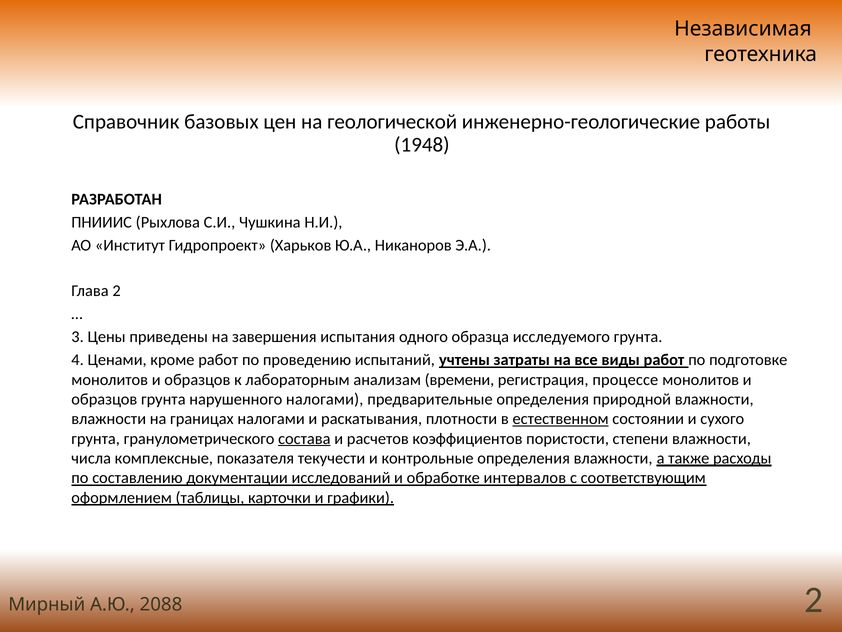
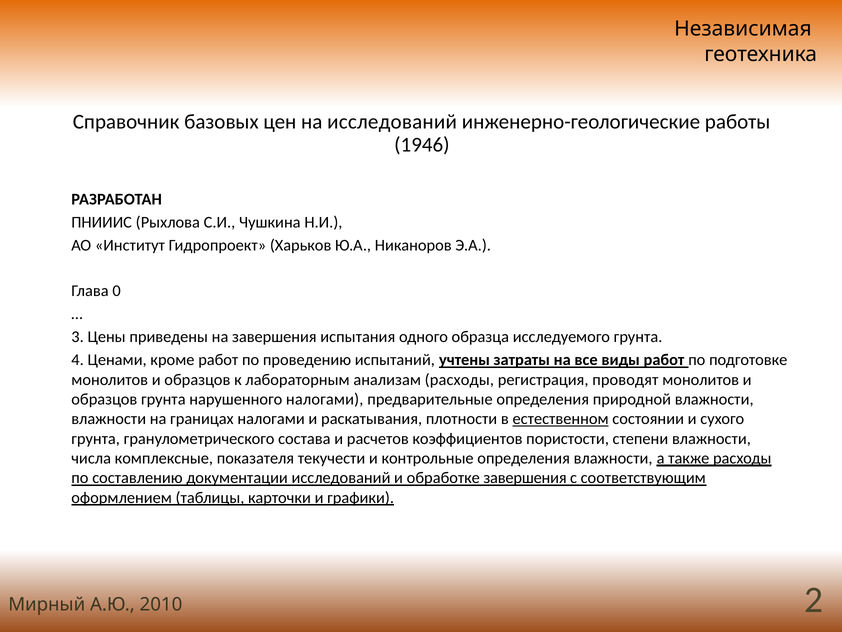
на геологической: геологической -> исследований
1948: 1948 -> 1946
Глава 2: 2 -> 0
анализам времени: времени -> расходы
процессе: процессе -> проводят
состава underline: present -> none
обработке интервалов: интервалов -> завершения
2088: 2088 -> 2010
